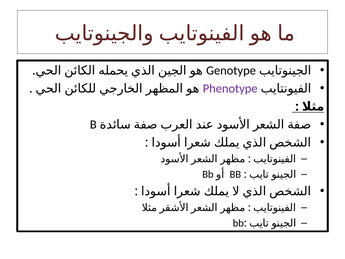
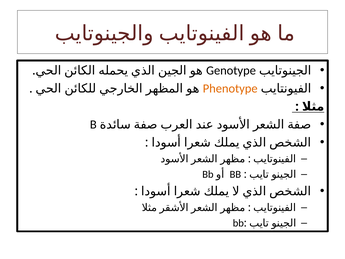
Phenotype colour: purple -> orange
